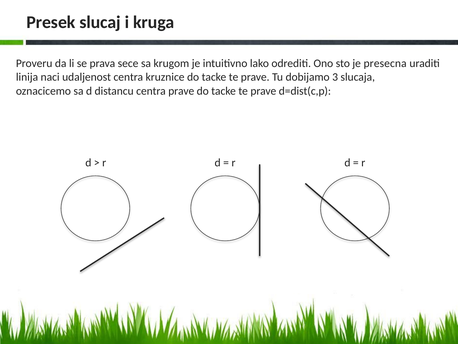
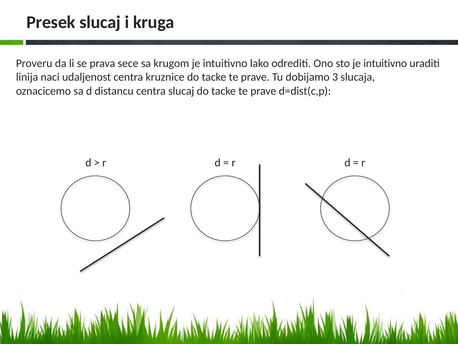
sto je presecna: presecna -> intuitivno
centra prave: prave -> slucaj
